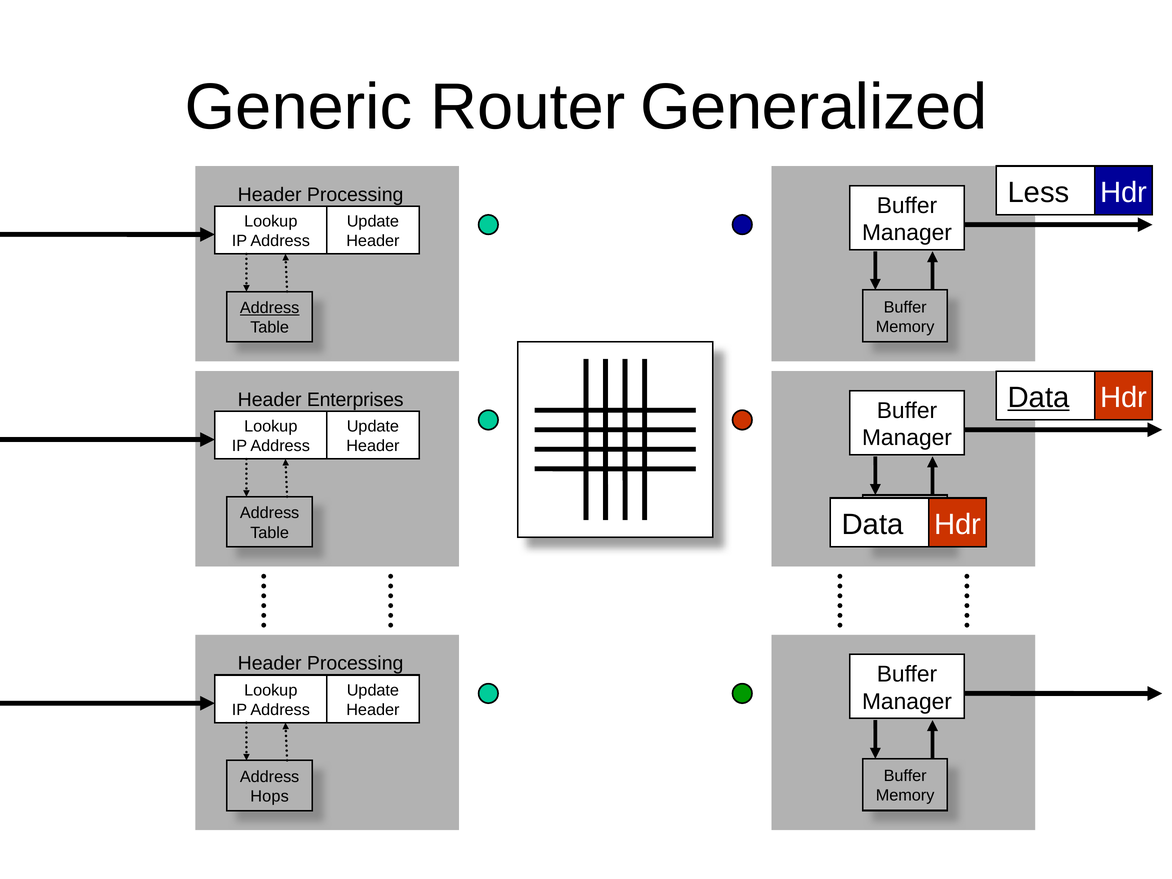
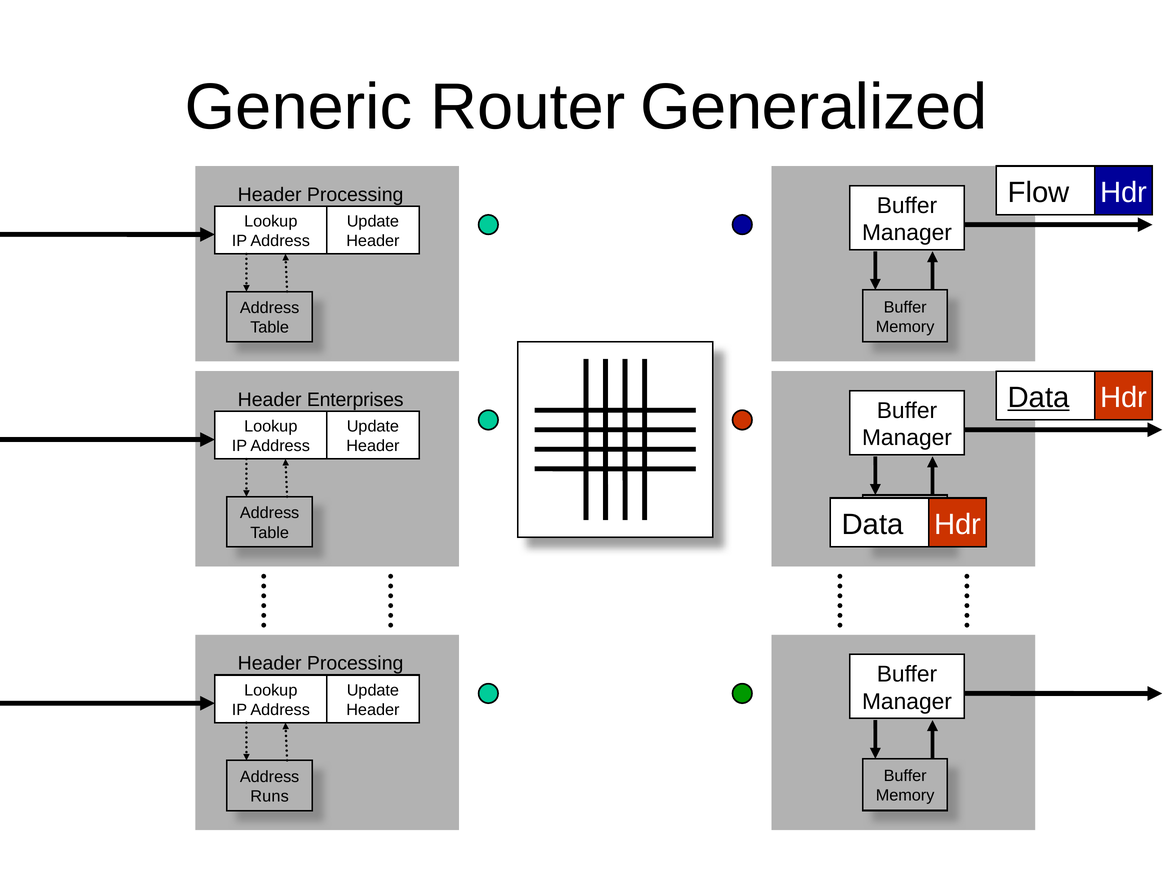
Less: Less -> Flow
Address at (270, 308) underline: present -> none
Hops: Hops -> Runs
